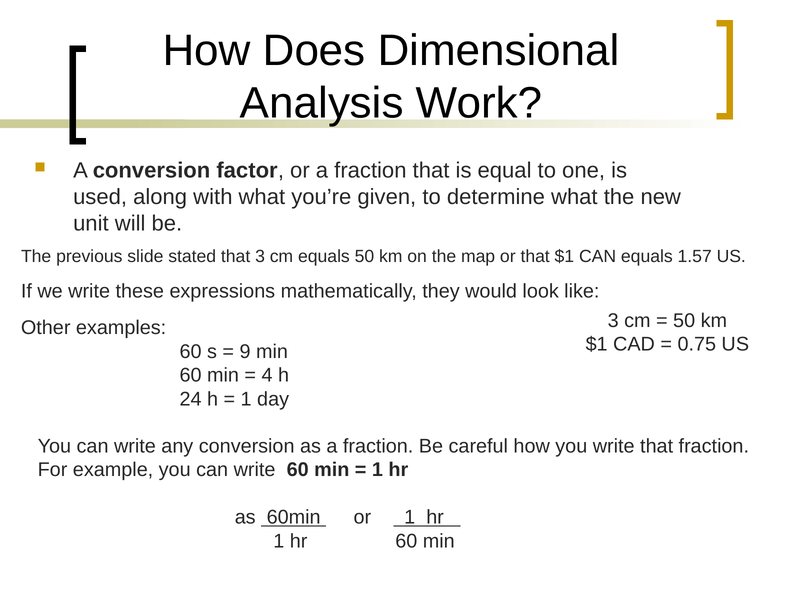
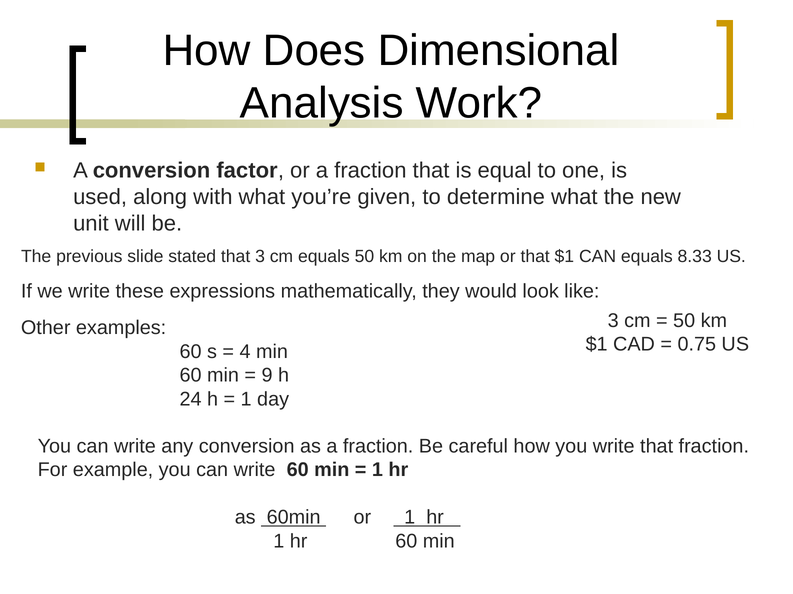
1.57: 1.57 -> 8.33
9: 9 -> 4
4: 4 -> 9
